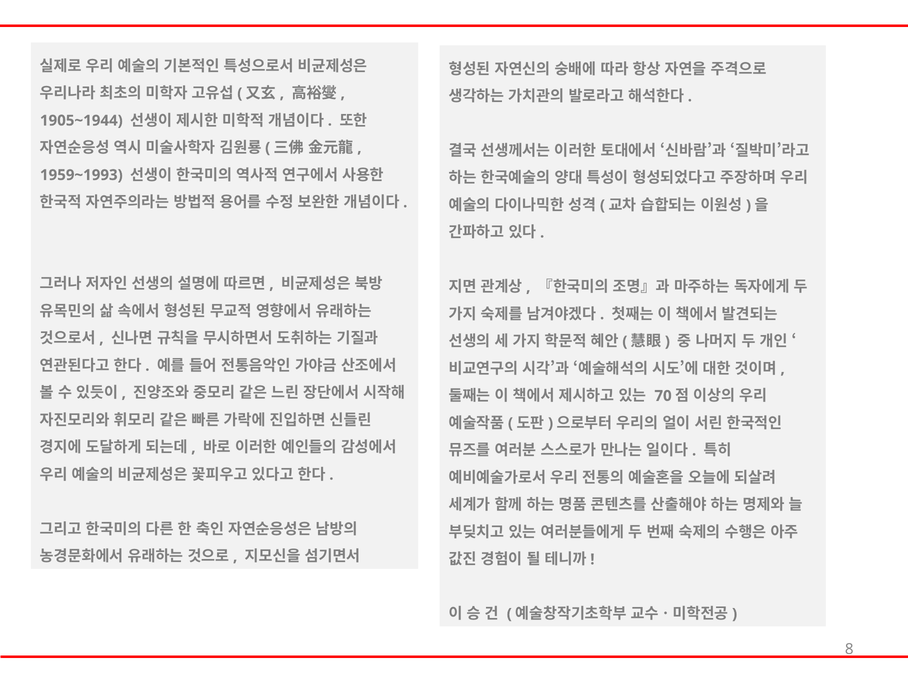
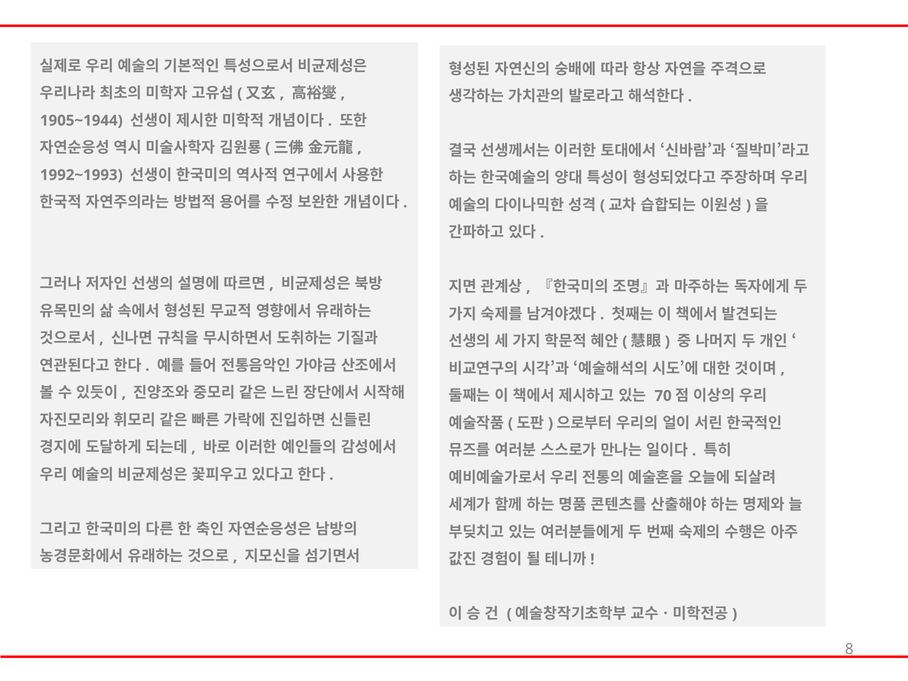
1959~1993: 1959~1993 -> 1992~1993
